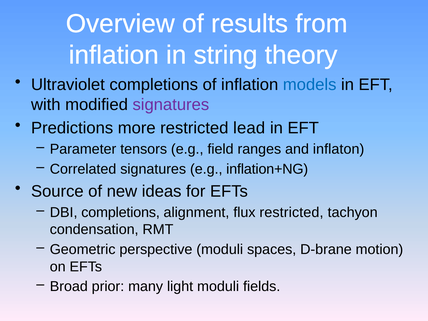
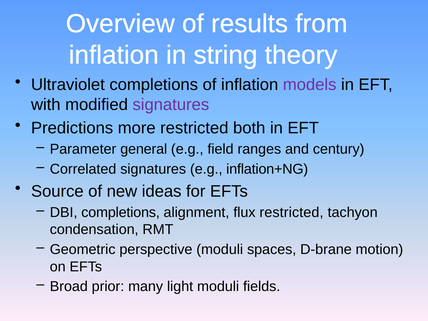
models colour: blue -> purple
lead: lead -> both
tensors: tensors -> general
inflaton: inflaton -> century
